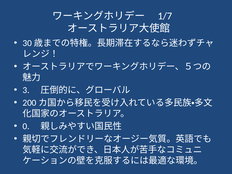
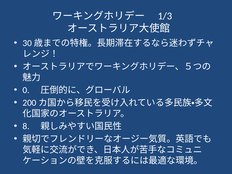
1/7: 1/7 -> 1/3
3: 3 -> 0
0: 0 -> 8
